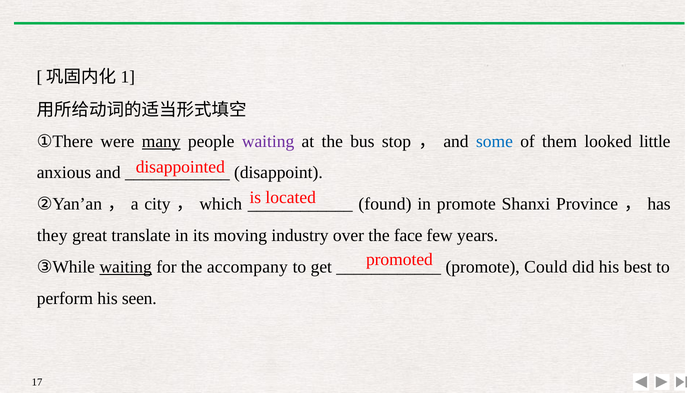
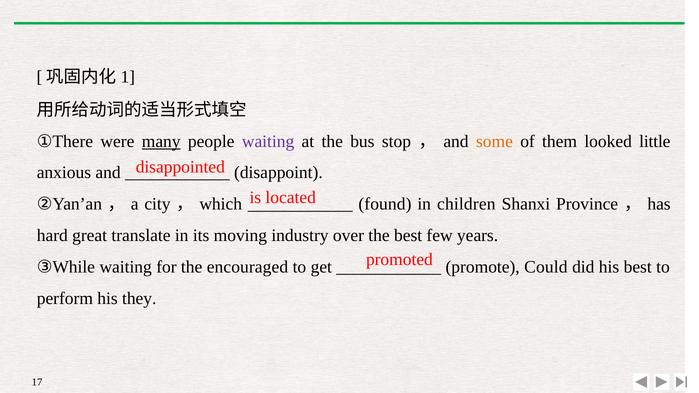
some colour: blue -> orange
in promote: promote -> children
they: they -> hard
the face: face -> best
waiting at (126, 267) underline: present -> none
accompany: accompany -> encouraged
seen: seen -> they
